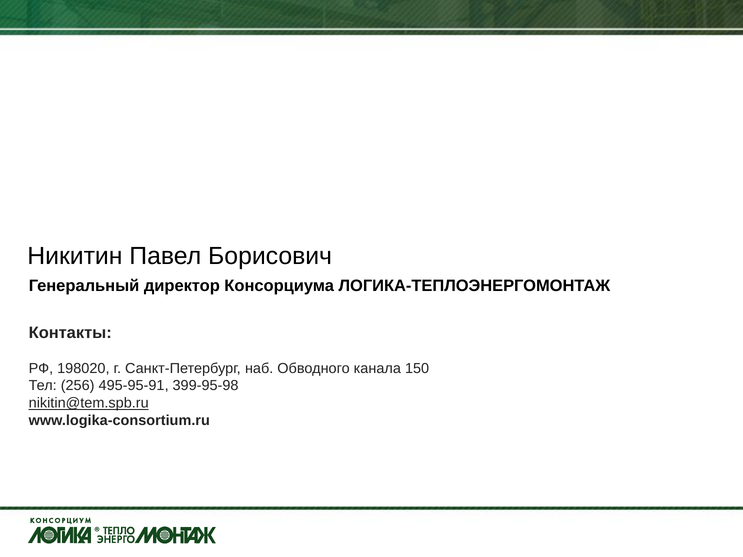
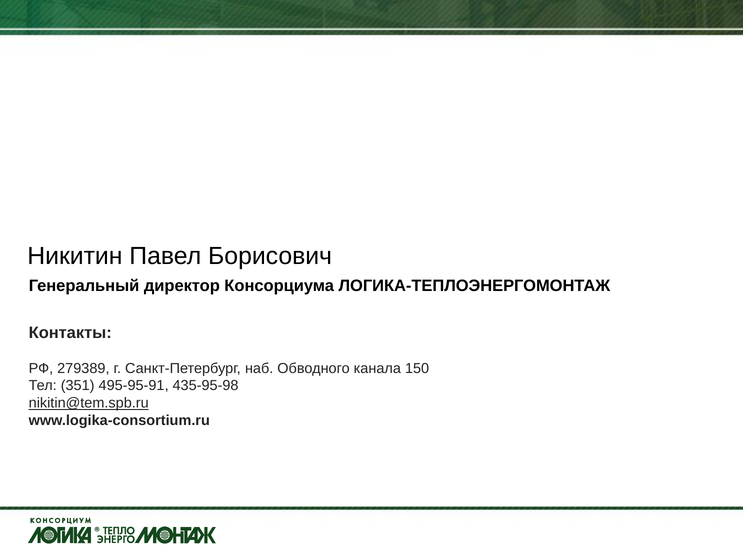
198020: 198020 -> 279389
256: 256 -> 351
399-95-98: 399-95-98 -> 435-95-98
